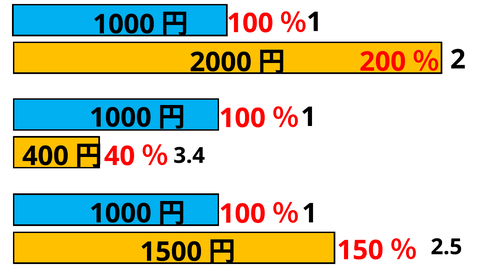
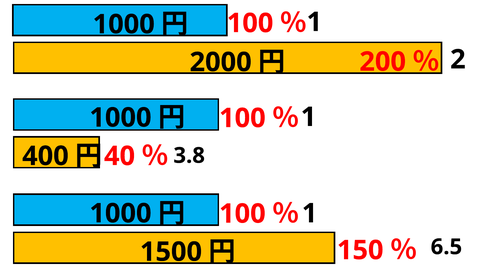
3.4: 3.4 -> 3.8
2.5: 2.5 -> 6.5
